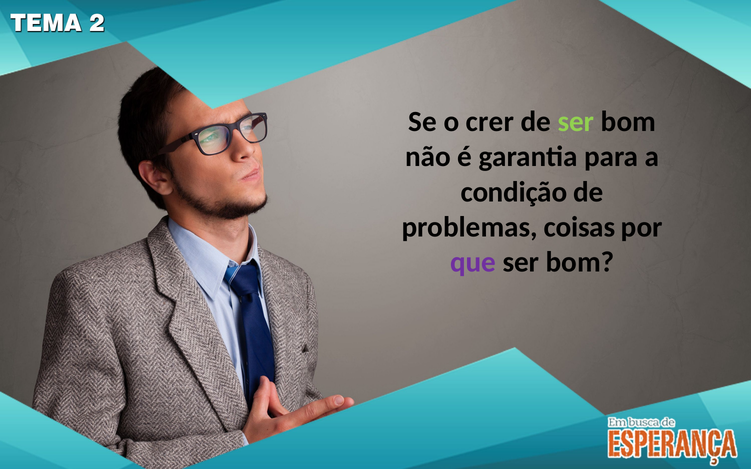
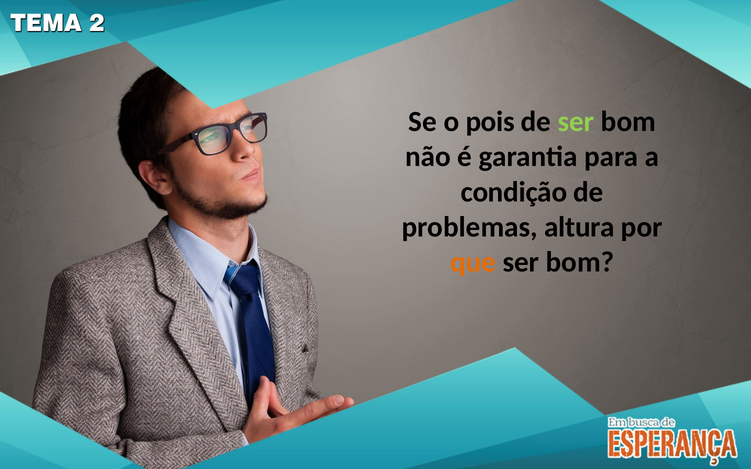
crer: crer -> pois
coisas: coisas -> altura
que colour: purple -> orange
